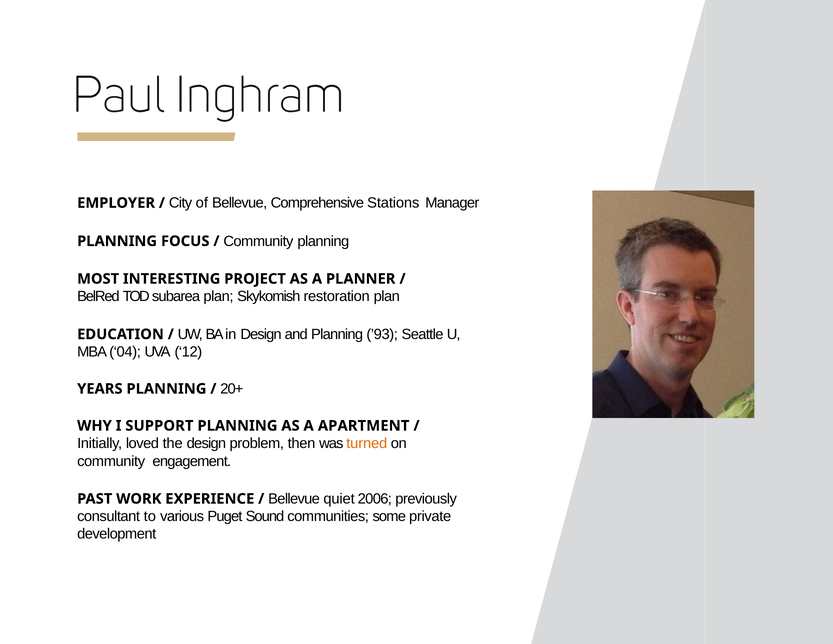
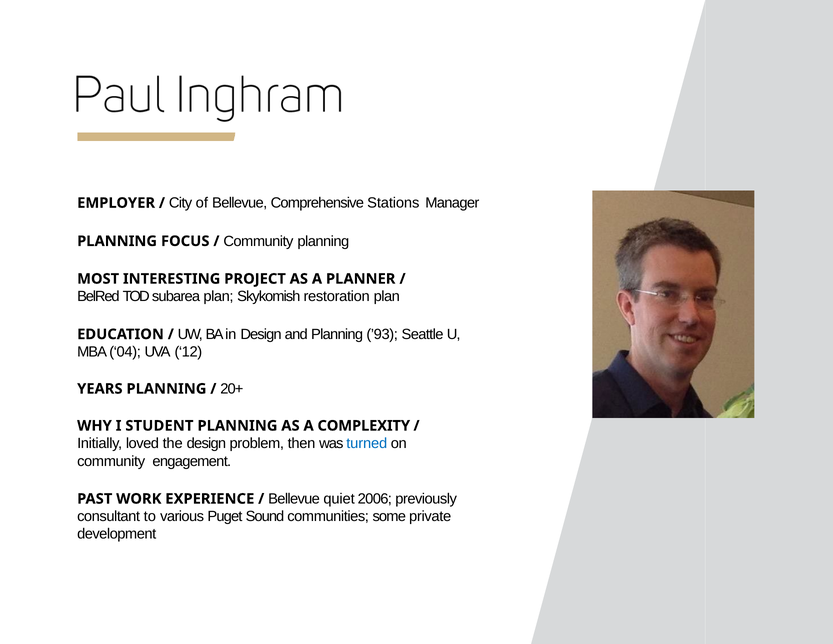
SUPPORT: SUPPORT -> STUDENT
APARTMENT: APARTMENT -> COMPLEXITY
turned colour: orange -> blue
